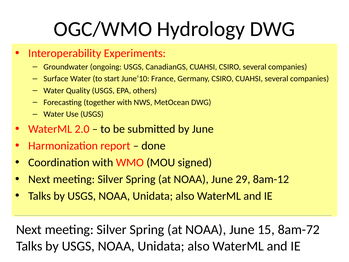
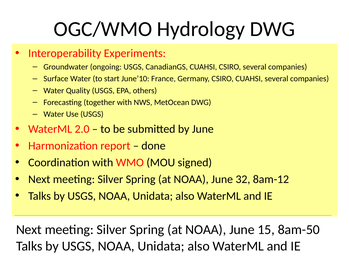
29: 29 -> 32
8am-72: 8am-72 -> 8am-50
